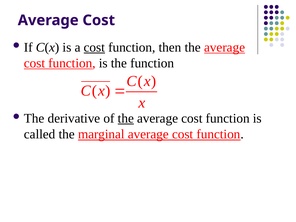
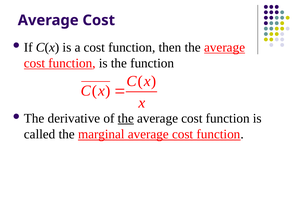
cost at (94, 47) underline: present -> none
